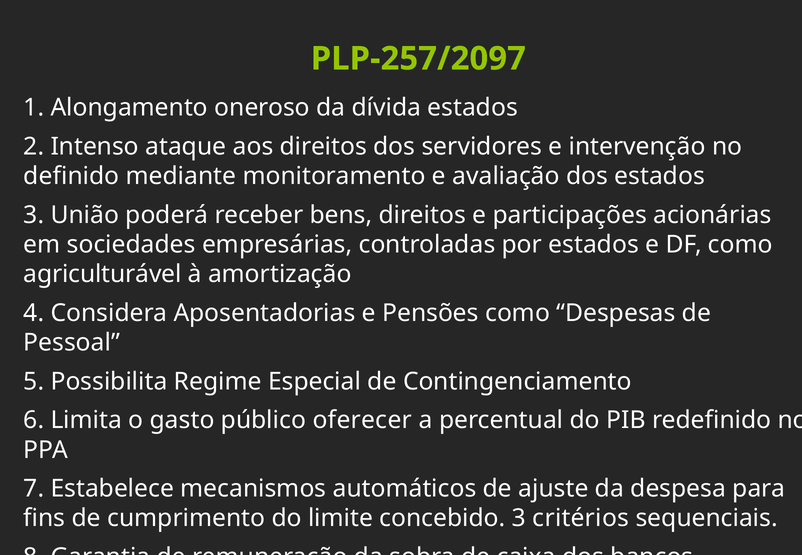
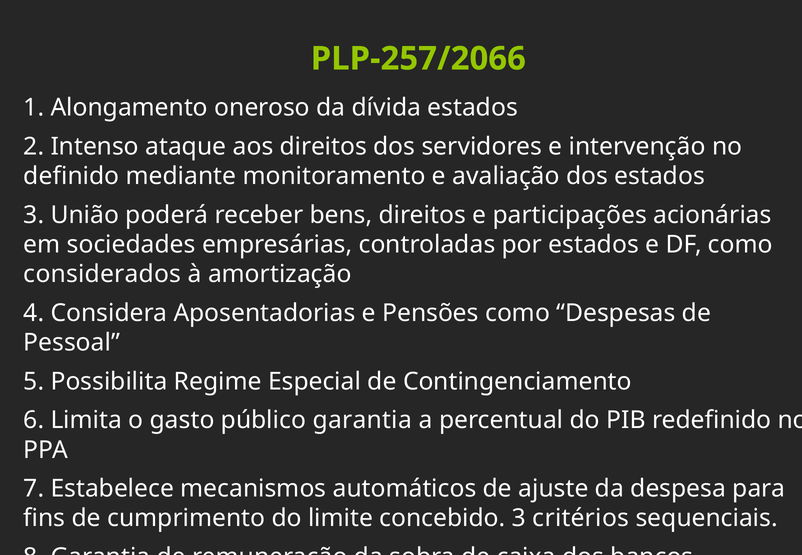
PLP-257/2097: PLP-257/2097 -> PLP-257/2066
agriculturável: agriculturável -> considerados
público oferecer: oferecer -> garantia
